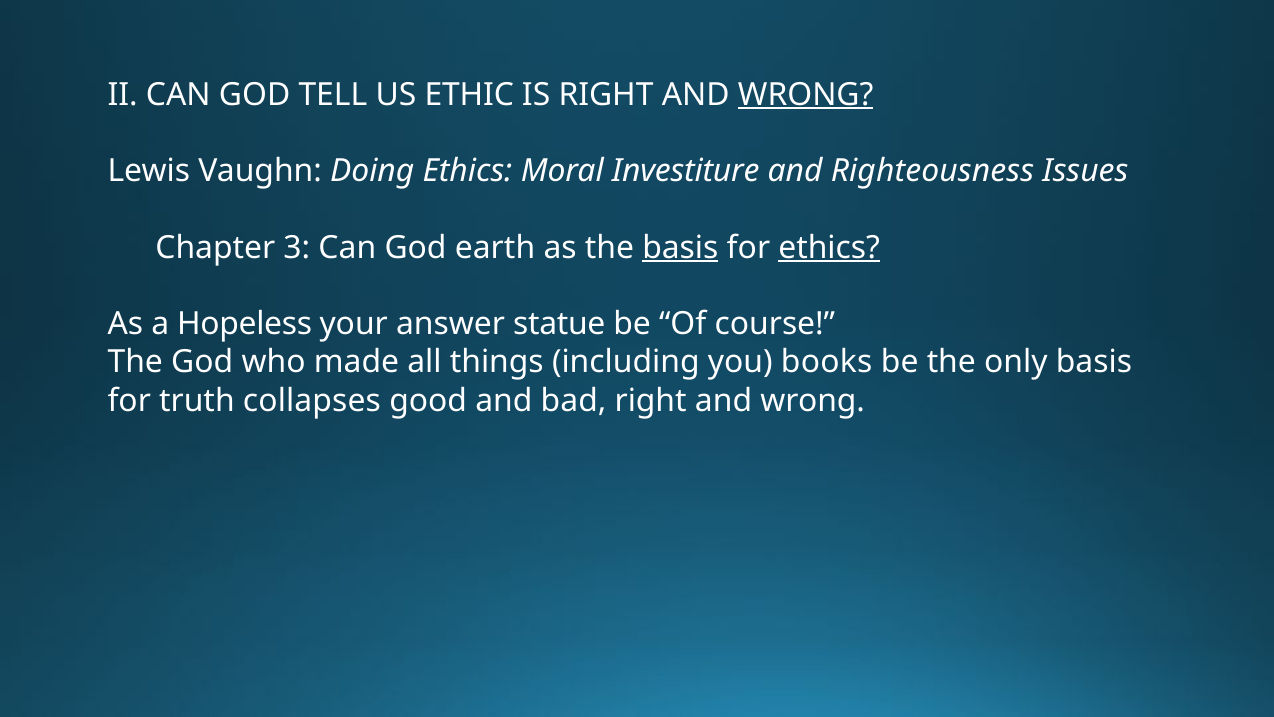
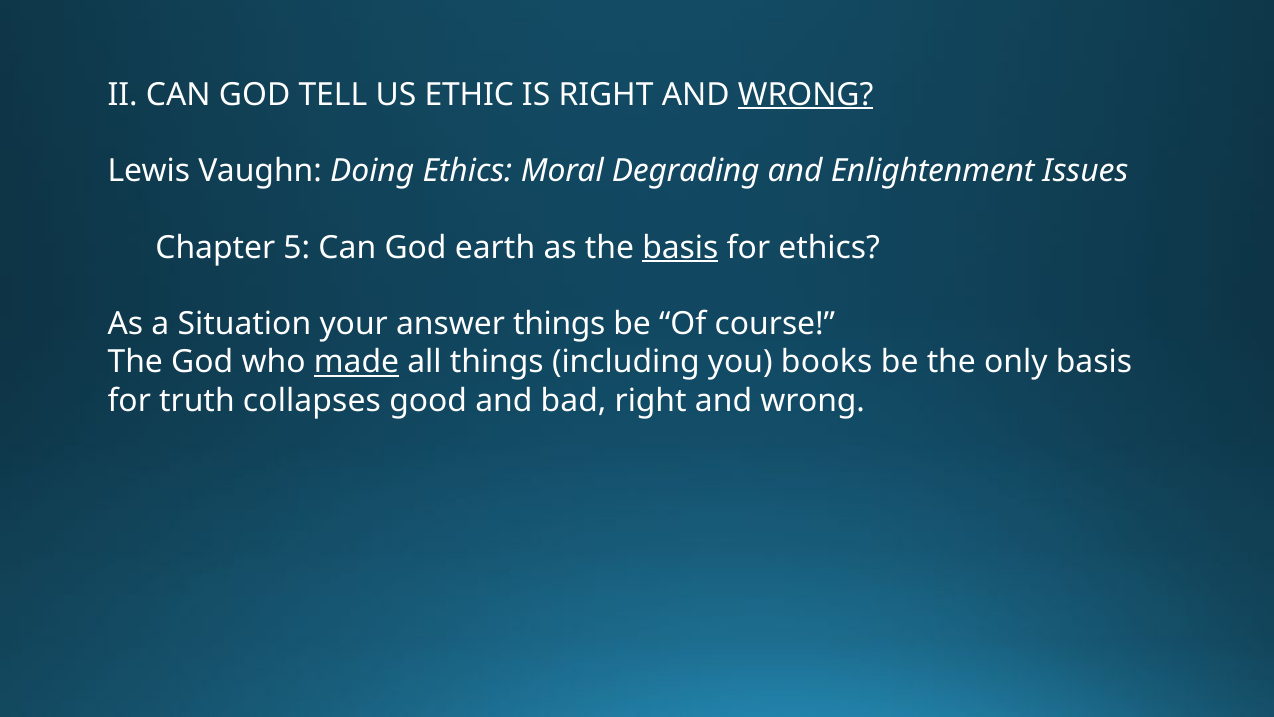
Investiture: Investiture -> Degrading
Righteousness: Righteousness -> Enlightenment
3: 3 -> 5
ethics at (829, 248) underline: present -> none
Hopeless: Hopeless -> Situation
answer statue: statue -> things
made underline: none -> present
